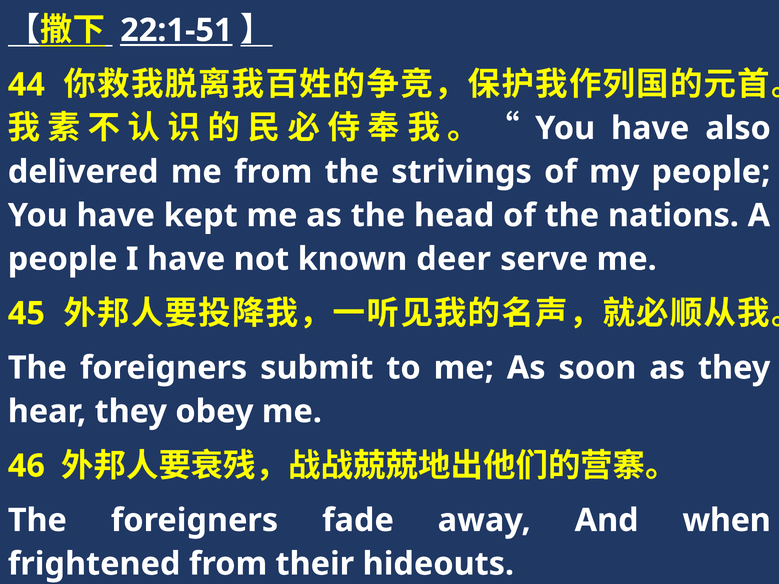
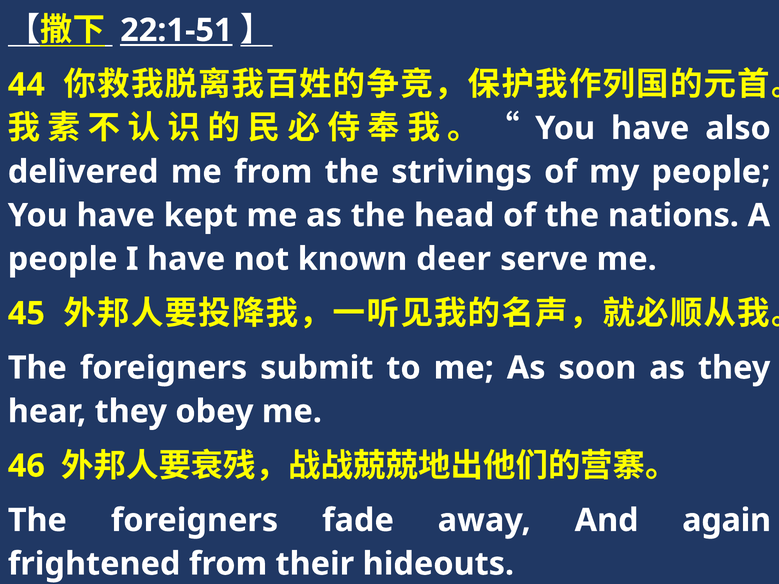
when: when -> again
